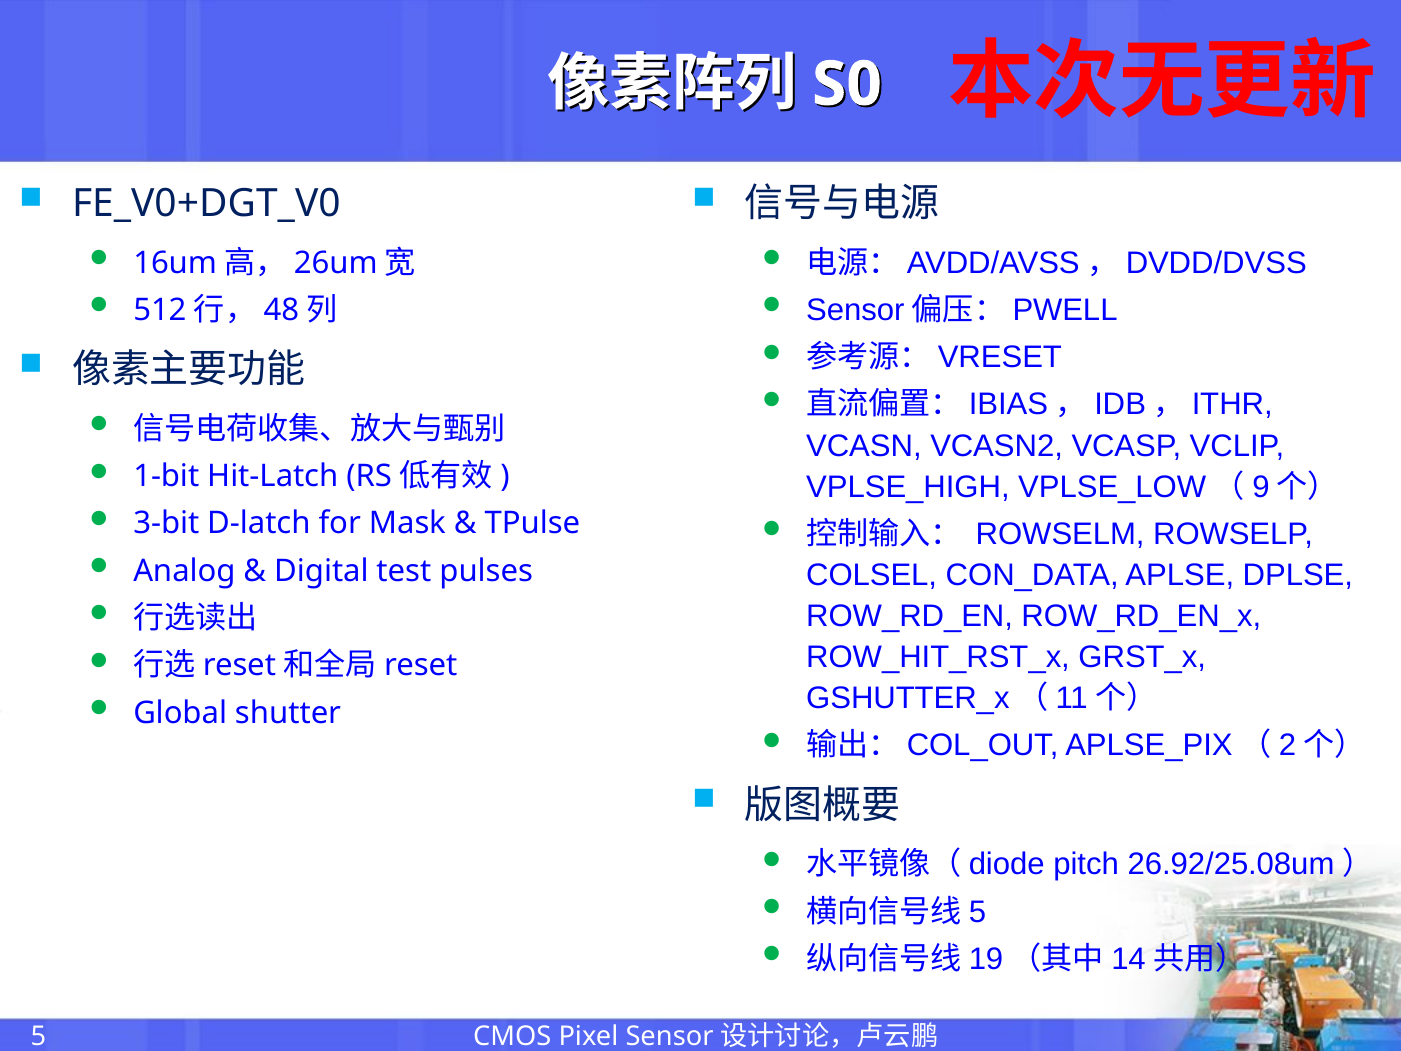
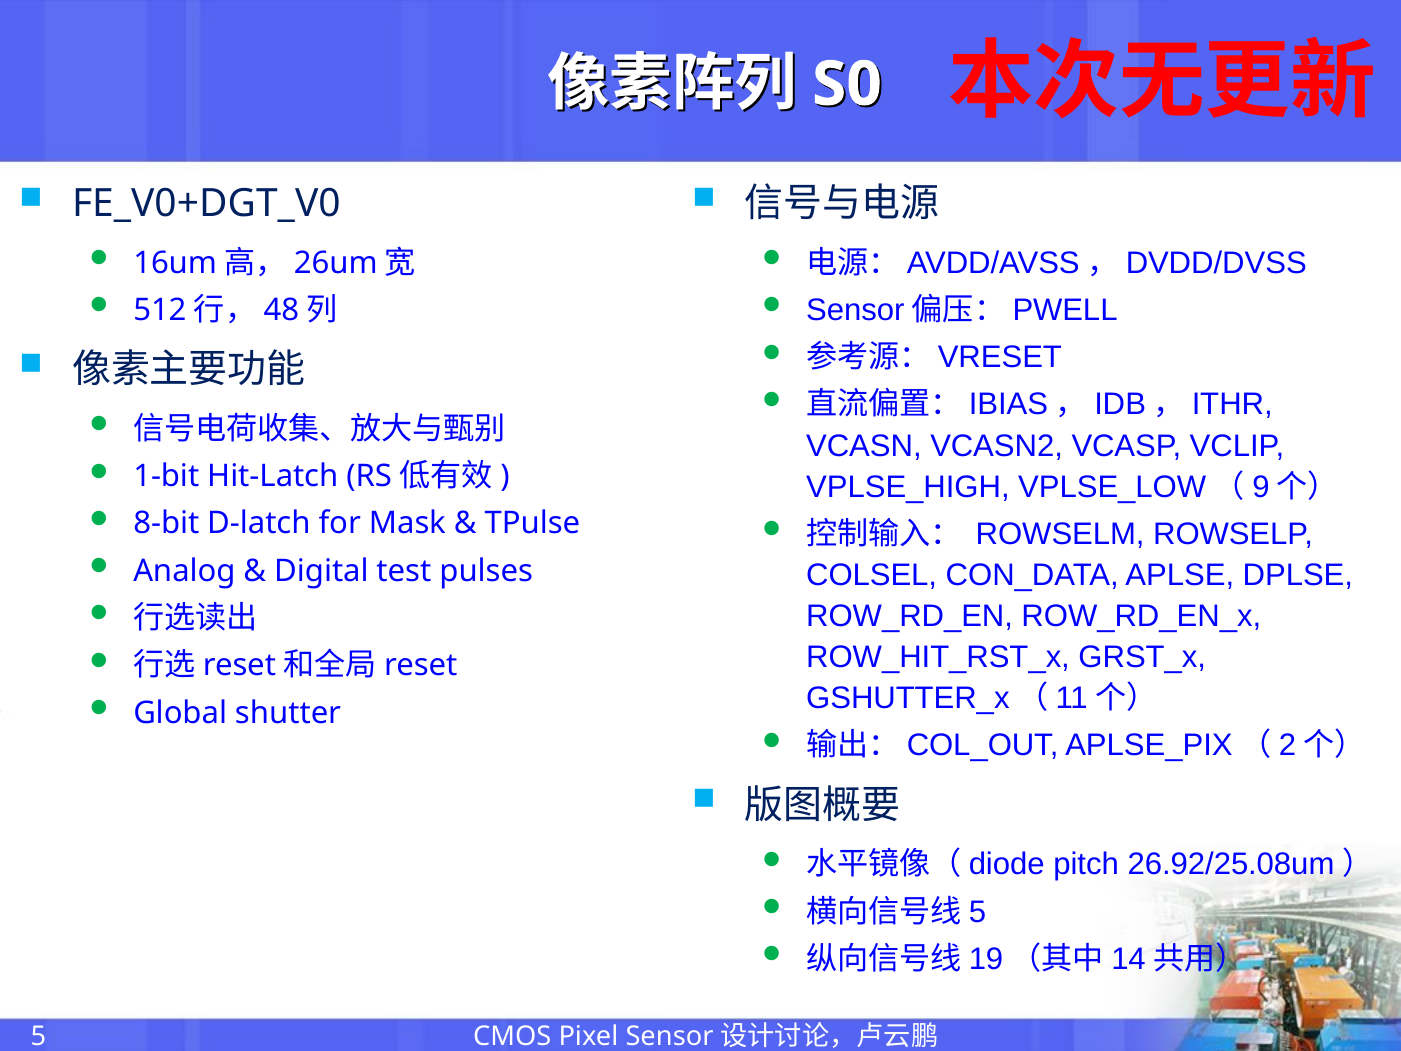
3-bit: 3-bit -> 8-bit
